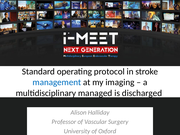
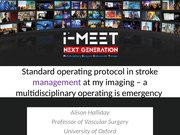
management colour: blue -> purple
multidisciplinary managed: managed -> operating
discharged: discharged -> emergency
